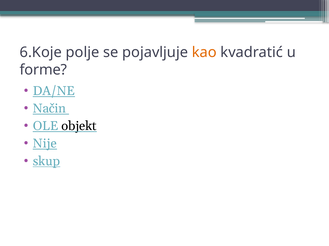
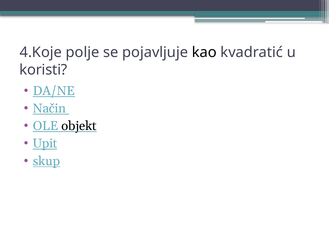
6.Koje: 6.Koje -> 4.Koje
kao colour: orange -> black
forme: forme -> koristi
Nije: Nije -> Upit
